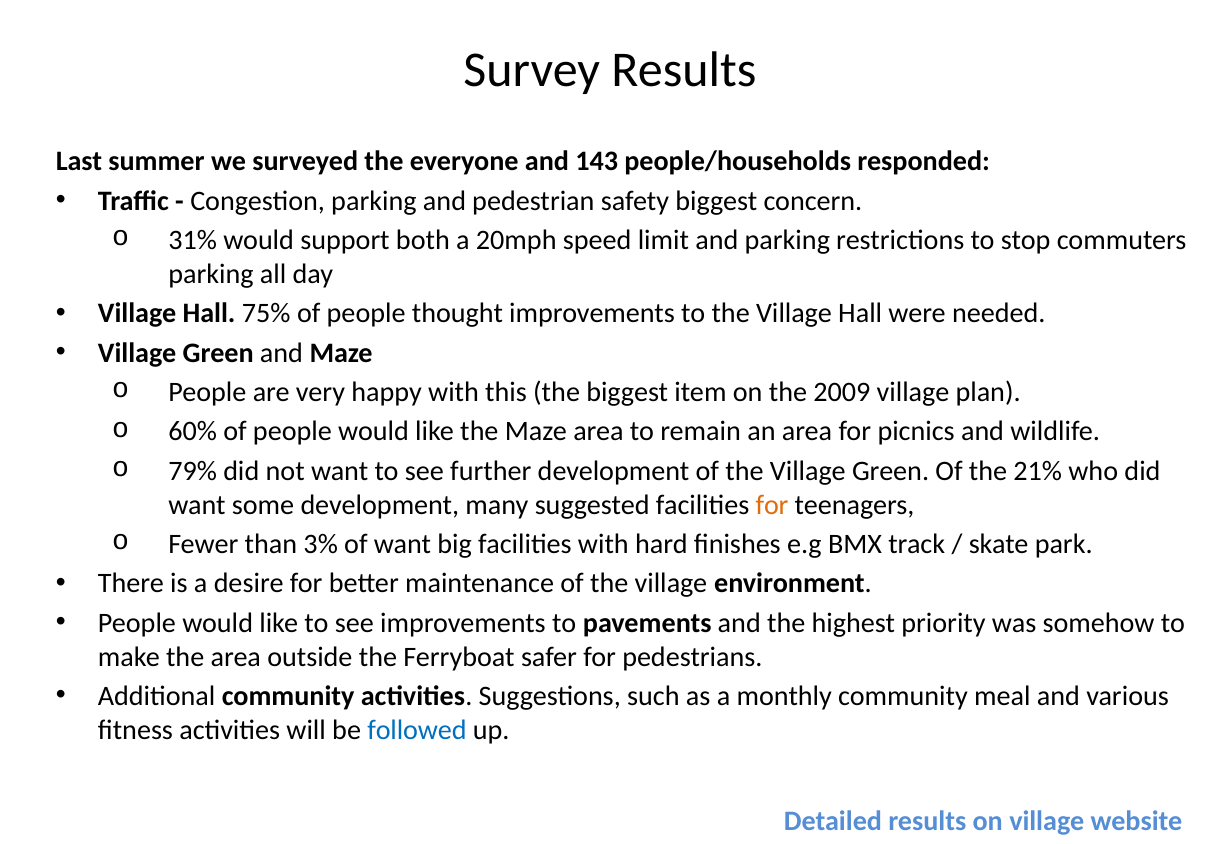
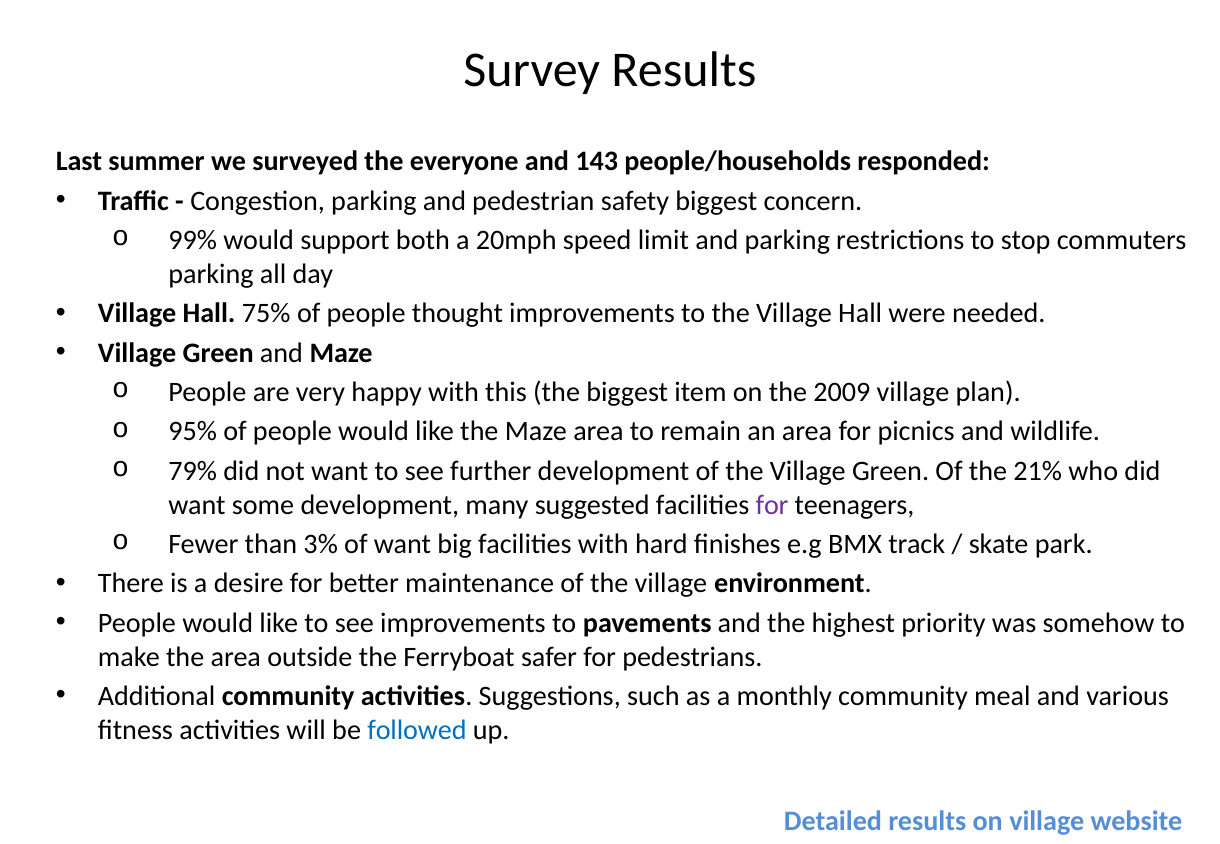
31%: 31% -> 99%
60%: 60% -> 95%
for at (772, 505) colour: orange -> purple
